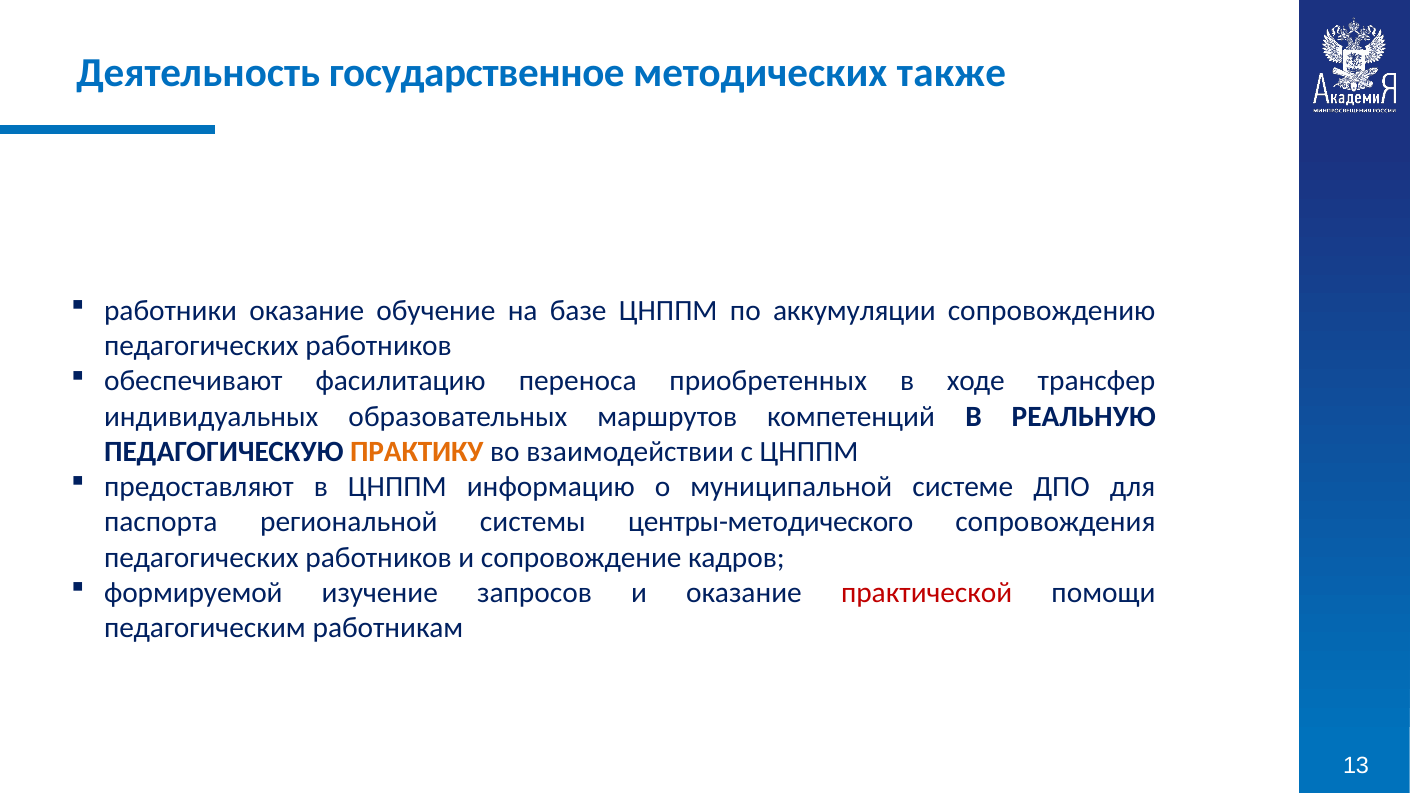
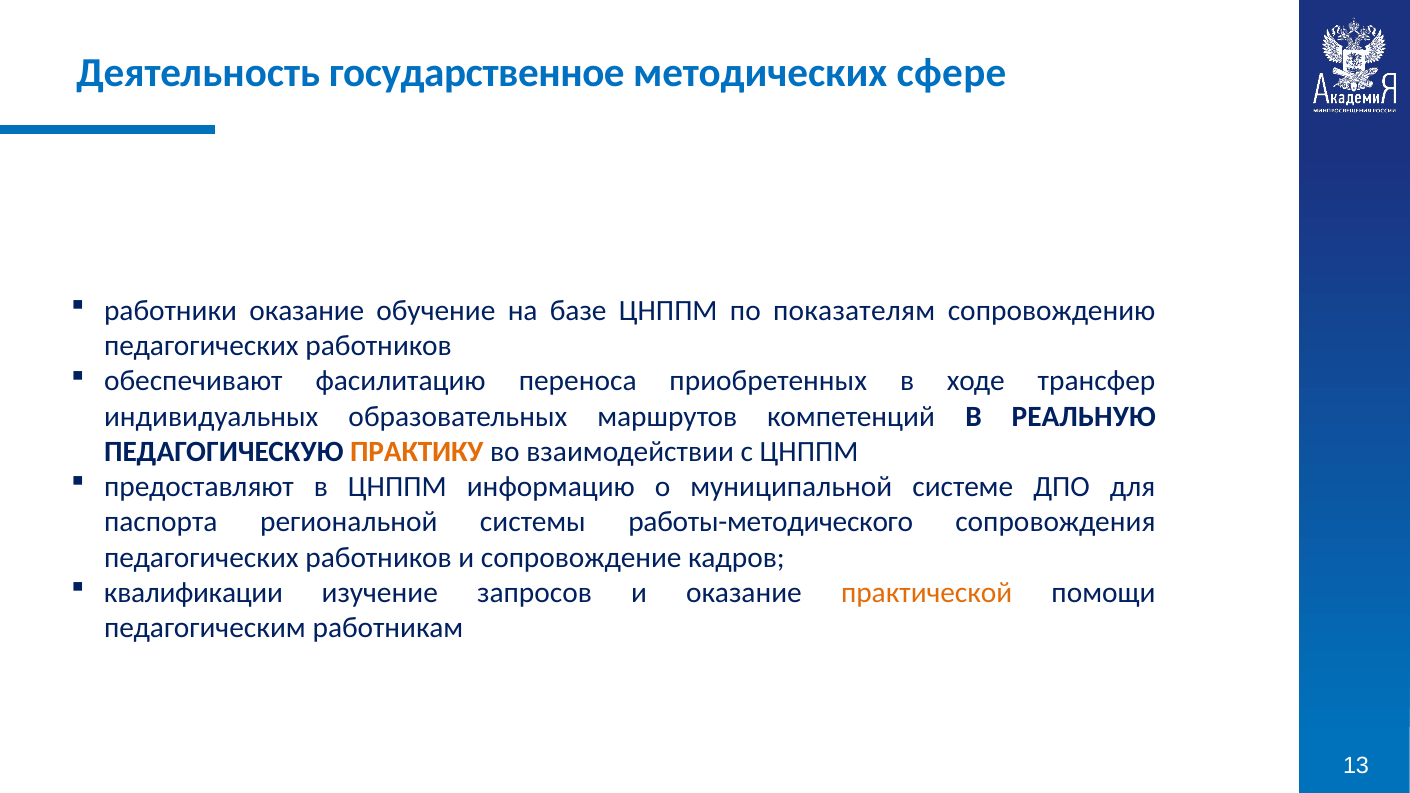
также: также -> сфере
аккумуляции: аккумуляции -> показателям
центры-методического: центры-методического -> работы-методического
формируемой: формируемой -> квалификации
практической colour: red -> orange
